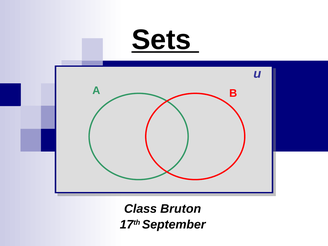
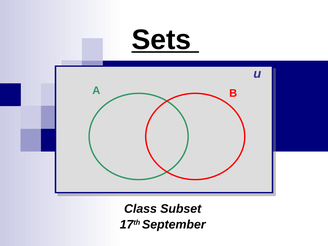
Bruton: Bruton -> Subset
